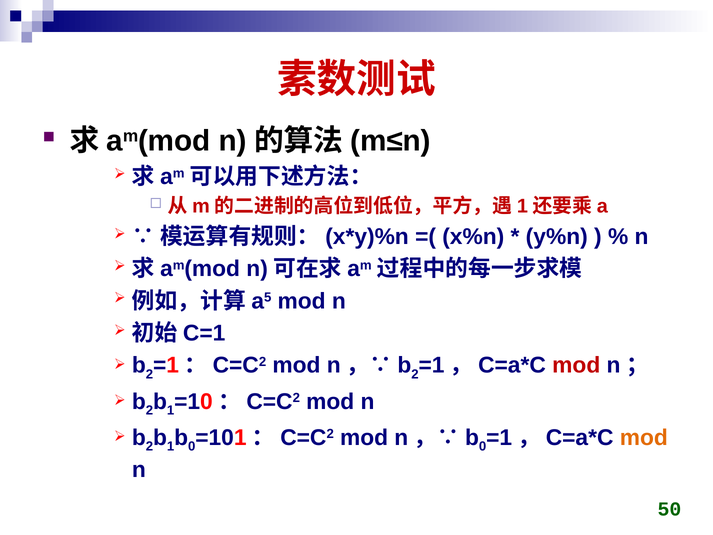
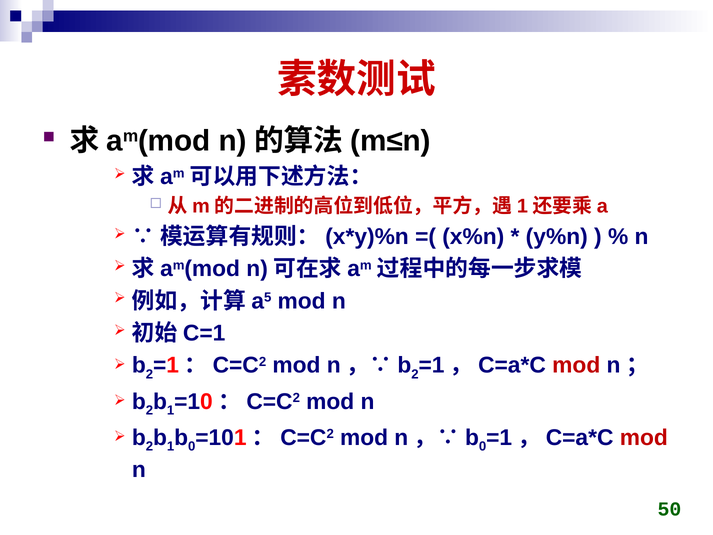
mod at (644, 437) colour: orange -> red
